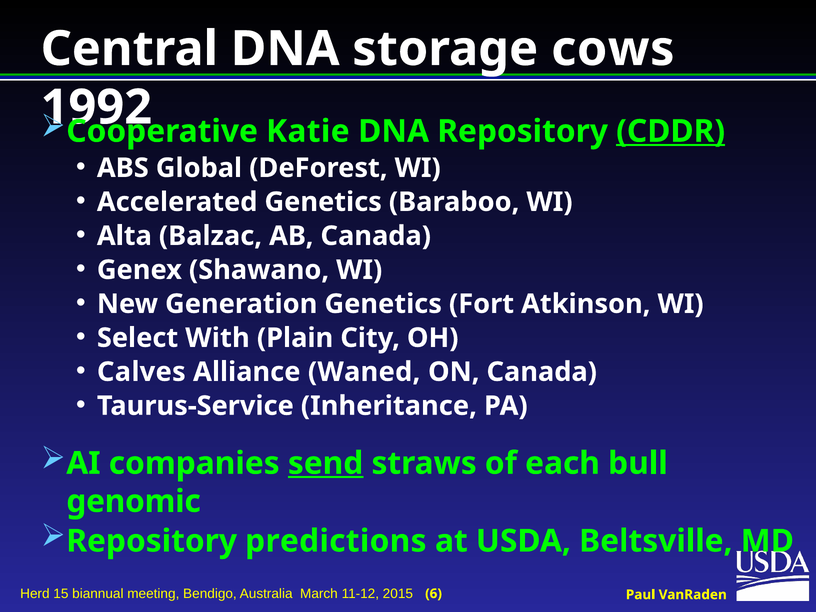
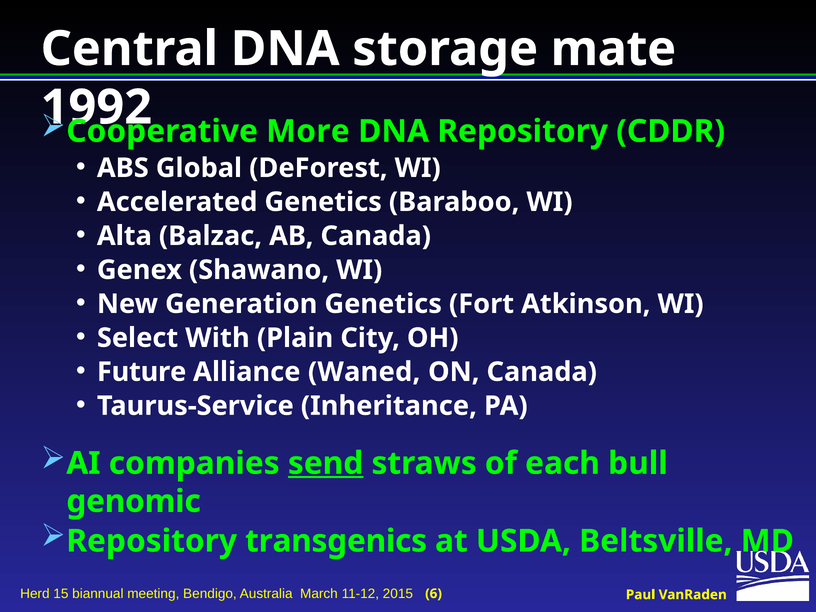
cows: cows -> mate
Katie: Katie -> More
CDDR underline: present -> none
Calves: Calves -> Future
predictions: predictions -> transgenics
